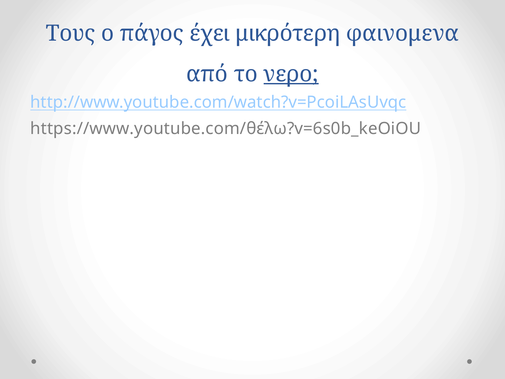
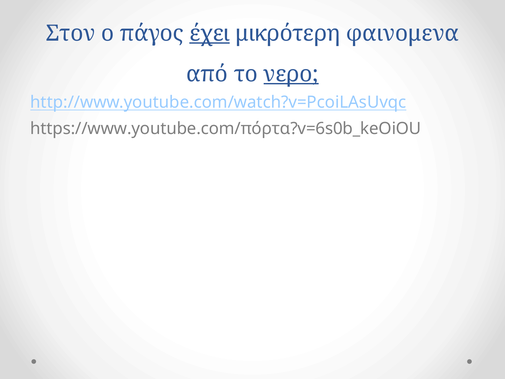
Τους: Τους -> Στον
έχει underline: none -> present
https://www.youtube.com/θέλω?v=6s0b_keOiOU: https://www.youtube.com/θέλω?v=6s0b_keOiOU -> https://www.youtube.com/πόρτα?v=6s0b_keOiOU
